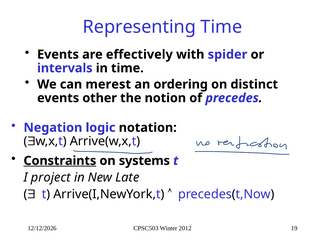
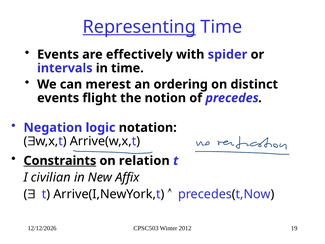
Representing underline: none -> present
other: other -> flight
systems: systems -> relation
project: project -> civilian
Late: Late -> Affix
